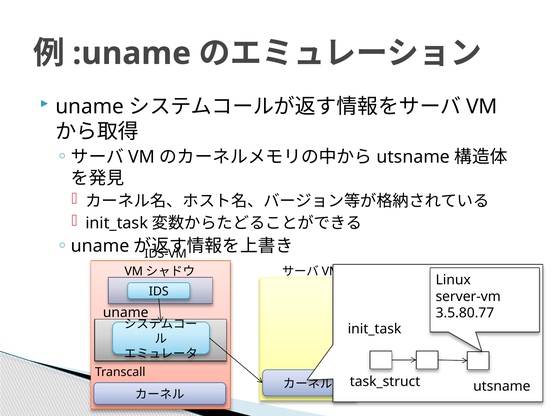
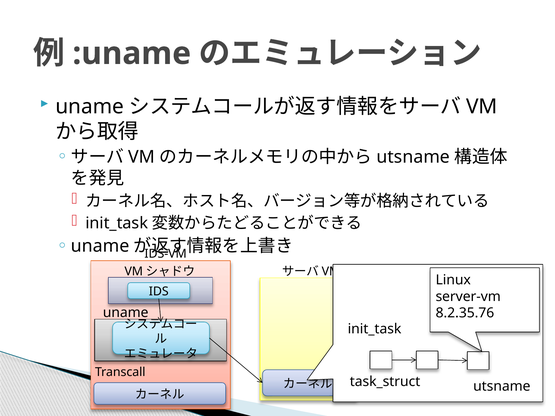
3.5.80.77: 3.5.80.77 -> 8.2.35.76
